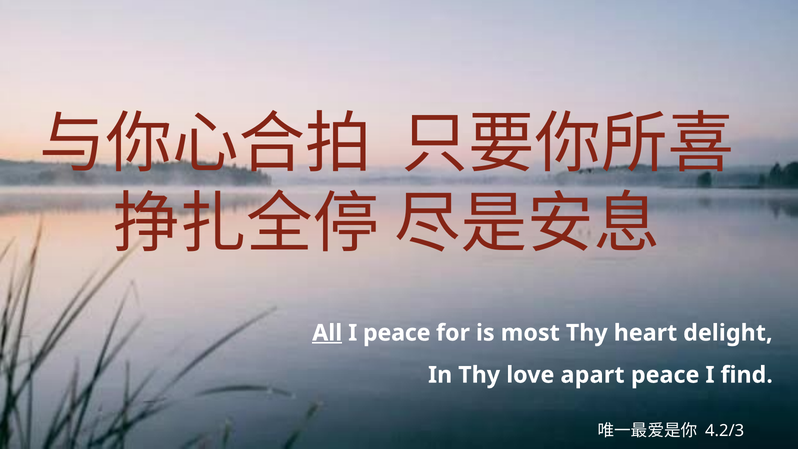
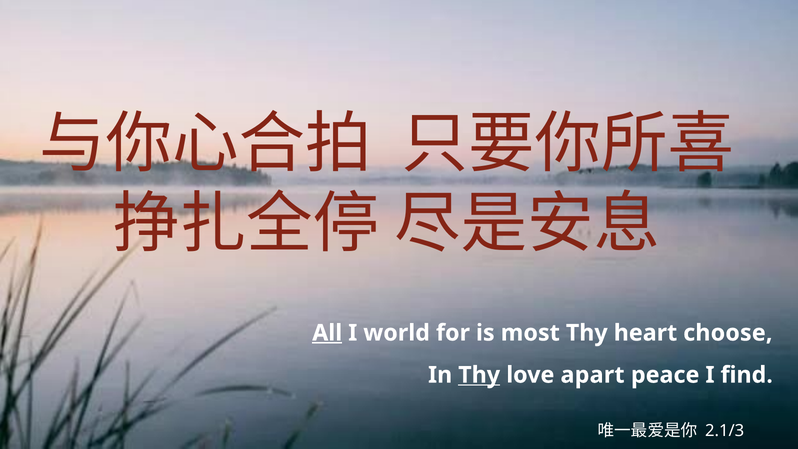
I peace: peace -> world
delight: delight -> choose
Thy at (479, 375) underline: none -> present
4.2/3: 4.2/3 -> 2.1/3
